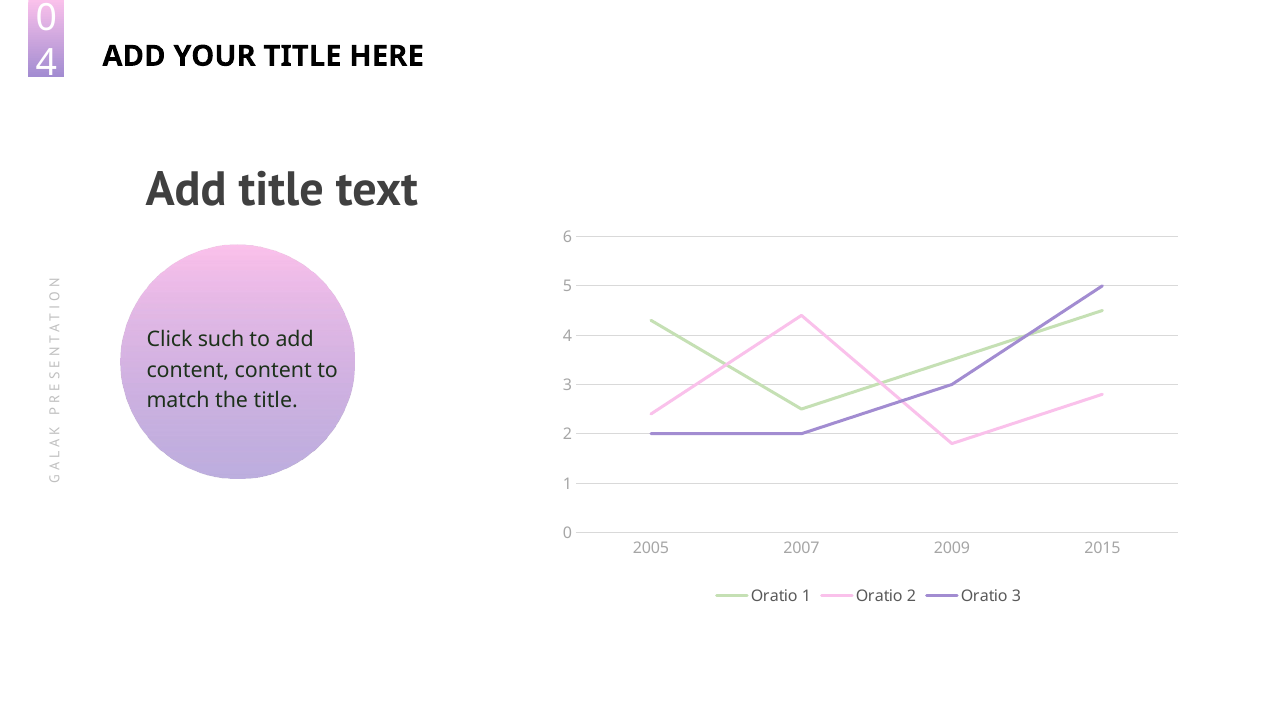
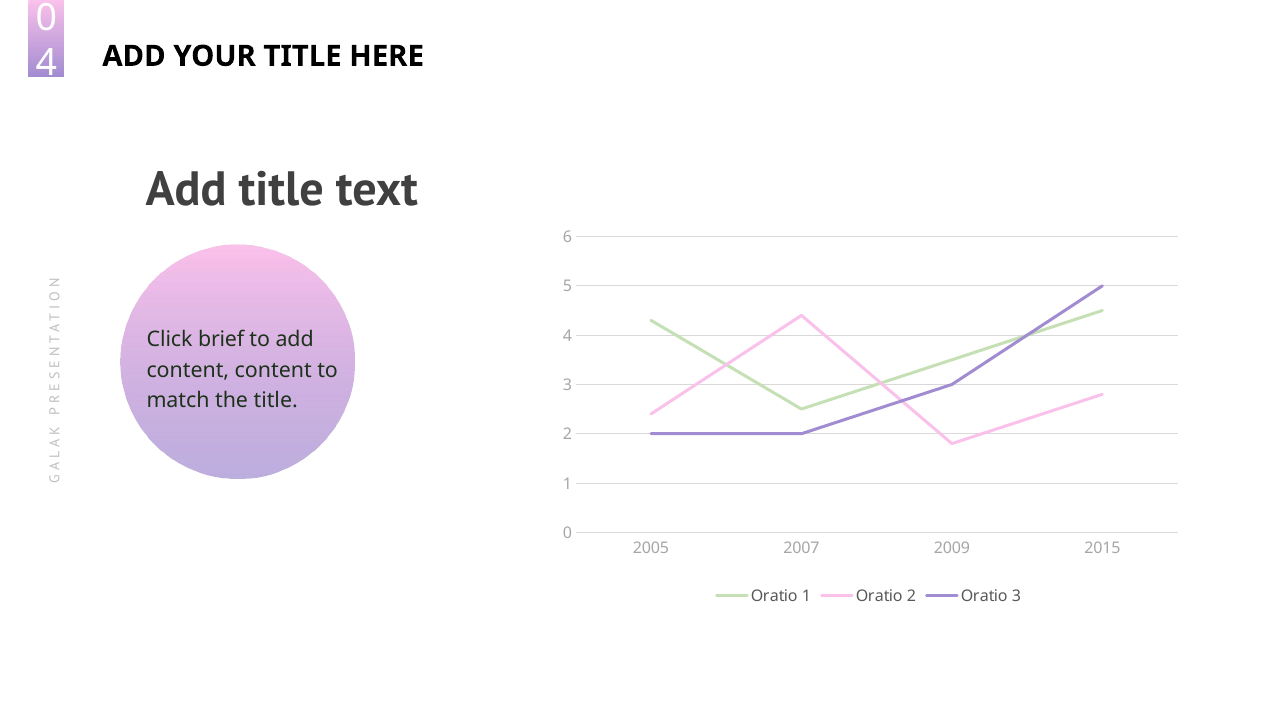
such: such -> brief
